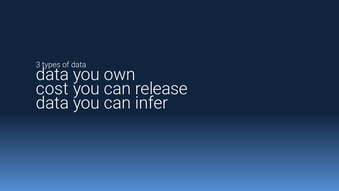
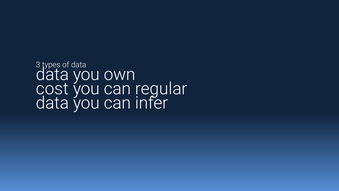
release: release -> regular
